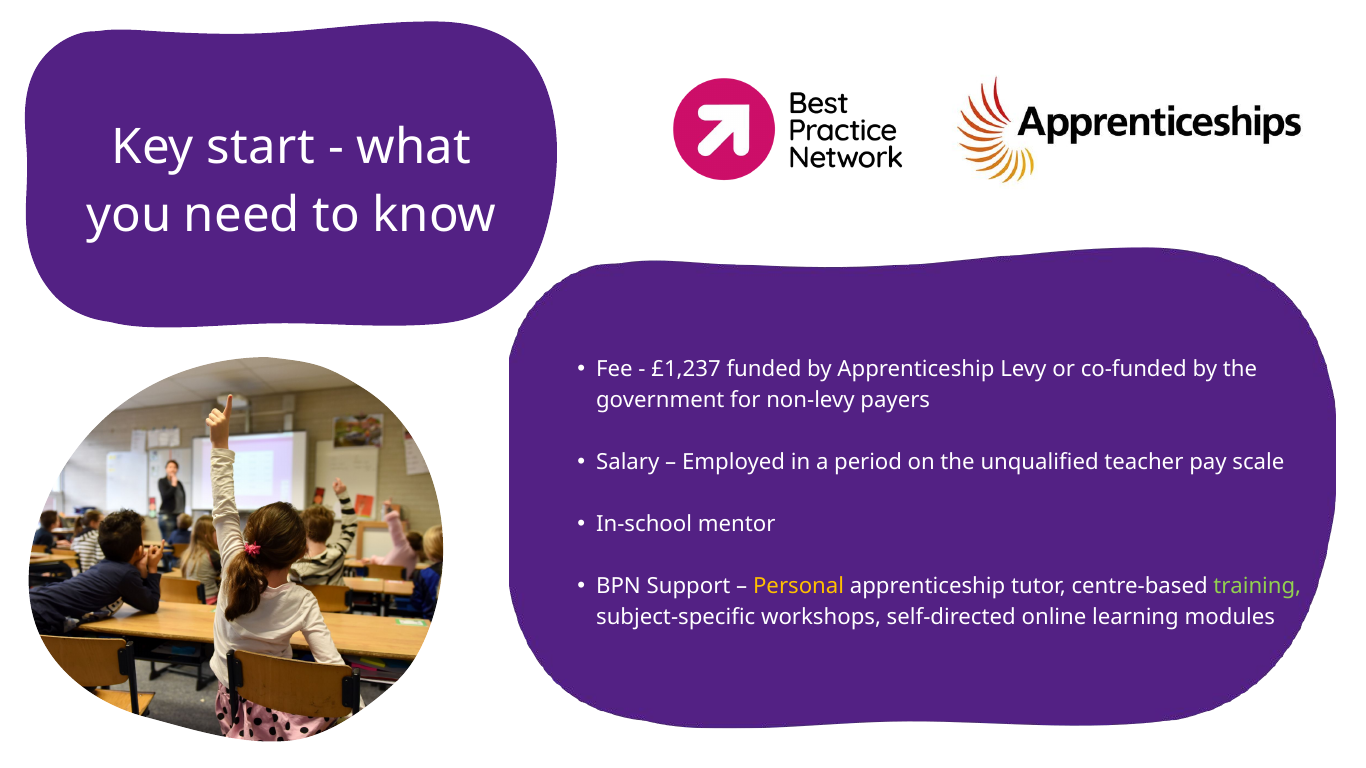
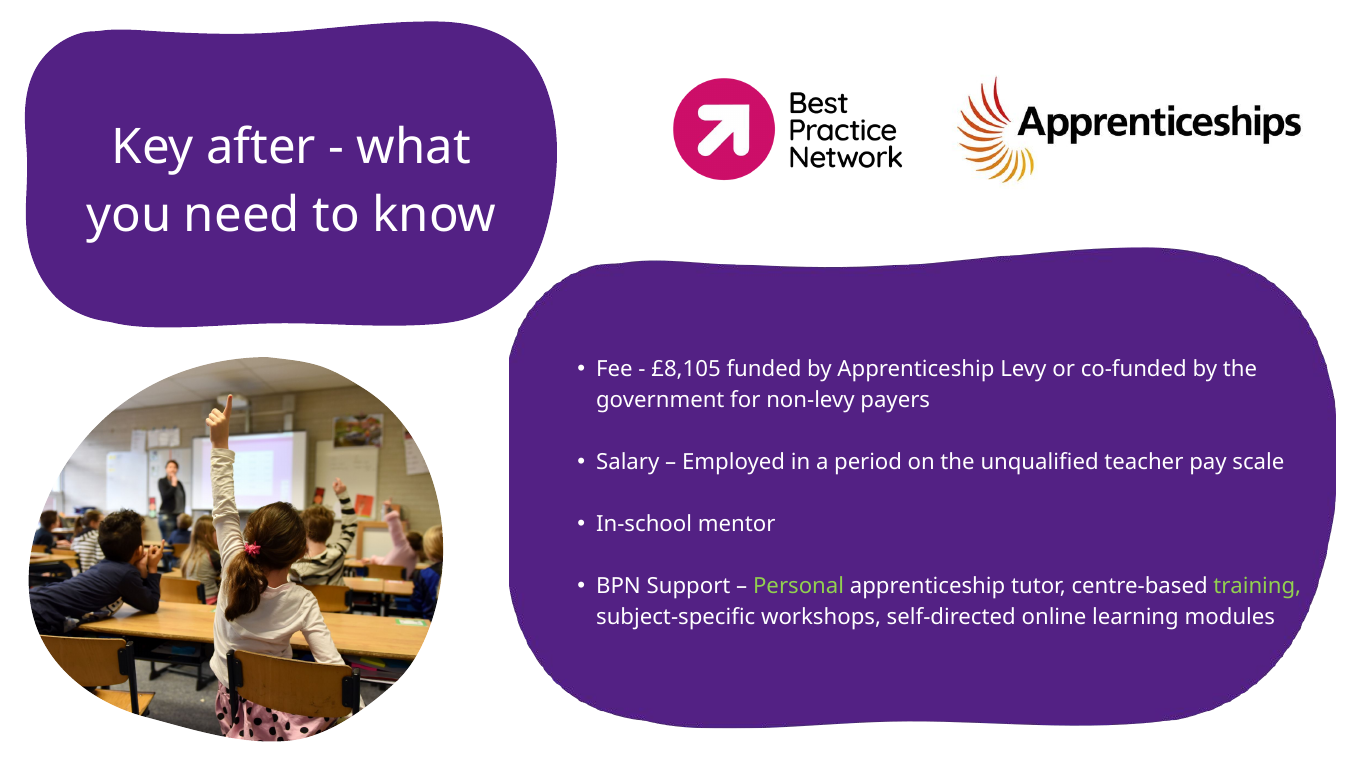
start: start -> after
£1,237: £1,237 -> £8,105
Personal colour: yellow -> light green
